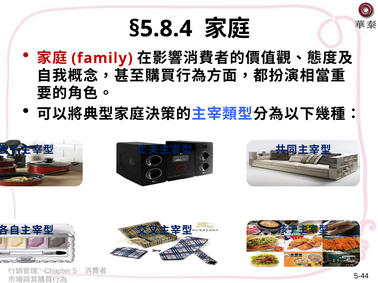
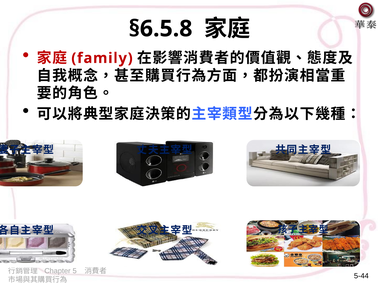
§5.8.4: §5.8.4 -> §6.5.8
